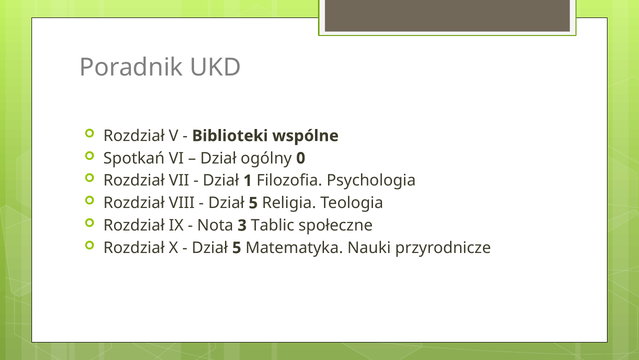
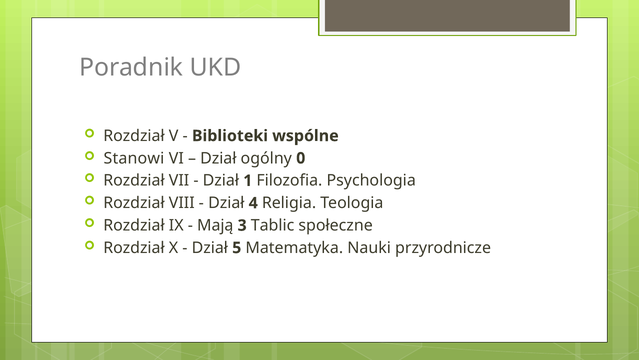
Spotkań: Spotkań -> Stanowi
5 at (253, 203): 5 -> 4
Nota: Nota -> Mają
